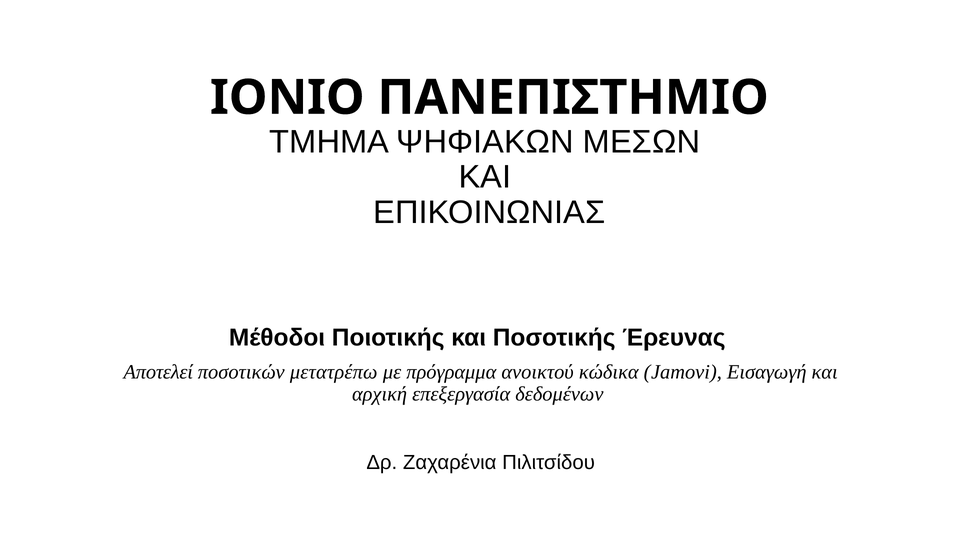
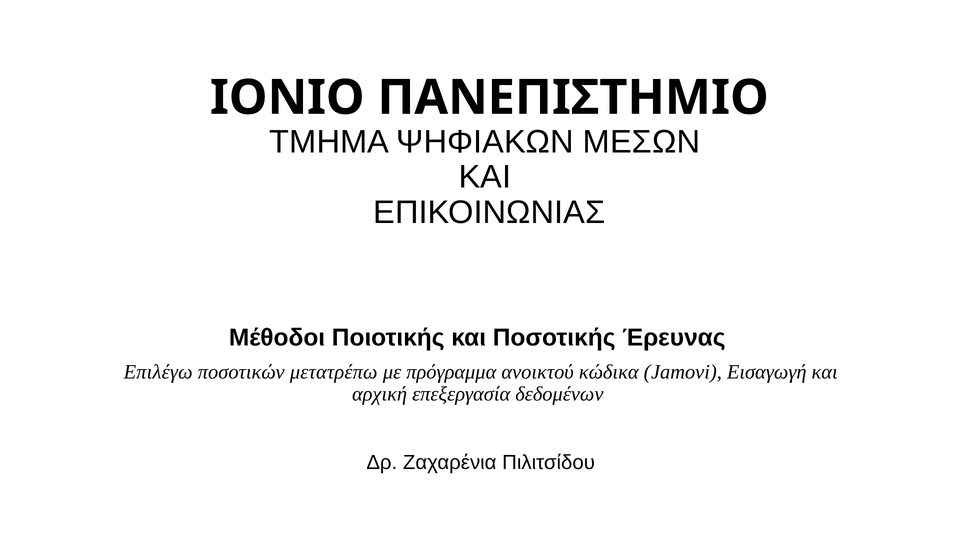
Αποτελεί: Αποτελεί -> Επιλέγω
